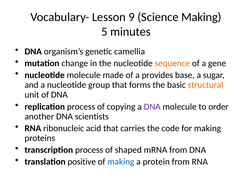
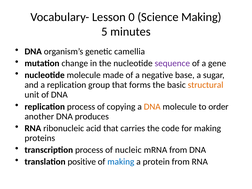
9: 9 -> 0
sequence colour: orange -> purple
provides: provides -> negative
a nucleotide: nucleotide -> replication
DNA at (152, 107) colour: purple -> orange
scientists: scientists -> produces
shaped: shaped -> nucleic
